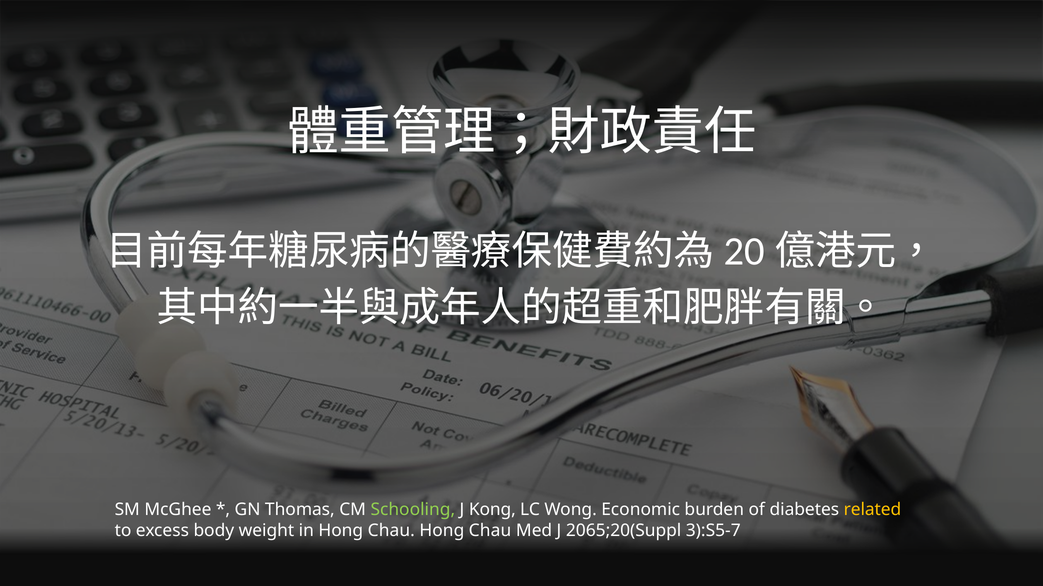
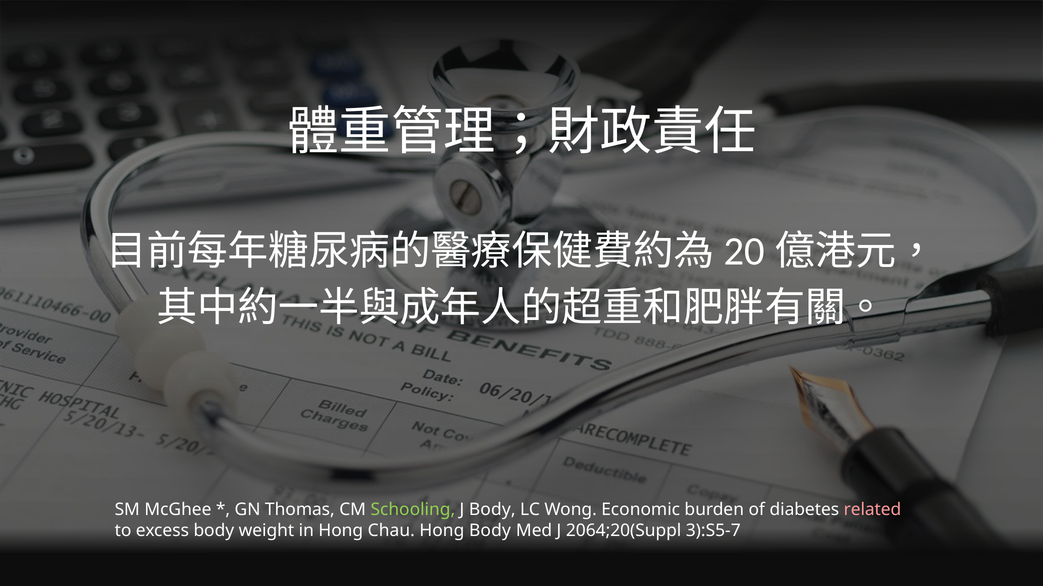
J Kong: Kong -> Body
related colour: yellow -> pink
Chau at (490, 531): Chau -> Body
2065;20(Suppl: 2065;20(Suppl -> 2064;20(Suppl
